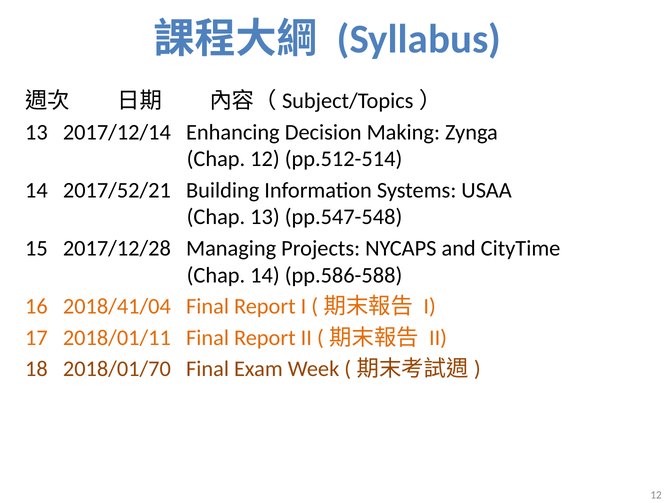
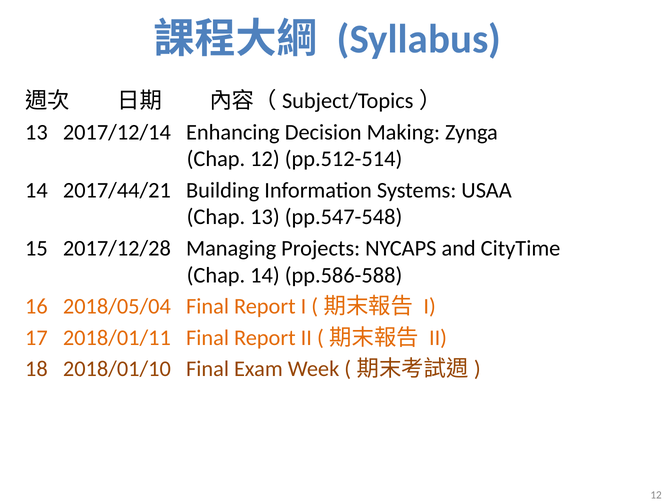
2017/52/21: 2017/52/21 -> 2017/44/21
2018/41/04: 2018/41/04 -> 2018/05/04
2018/01/70: 2018/01/70 -> 2018/01/10
